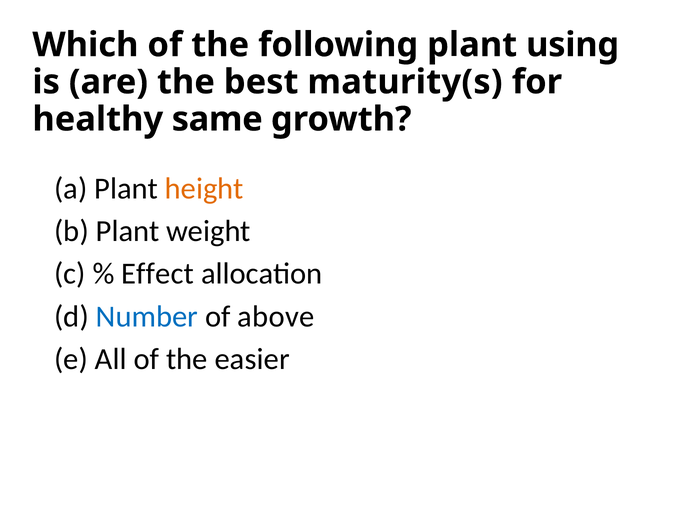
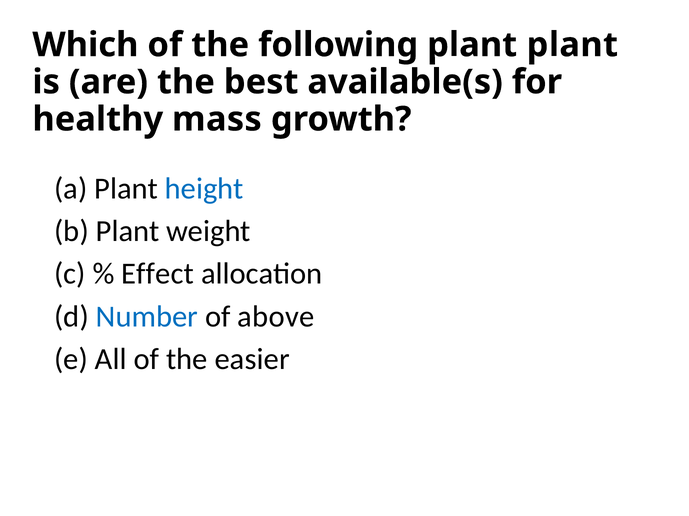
plant using: using -> plant
maturity(s: maturity(s -> available(s
same: same -> mass
height colour: orange -> blue
